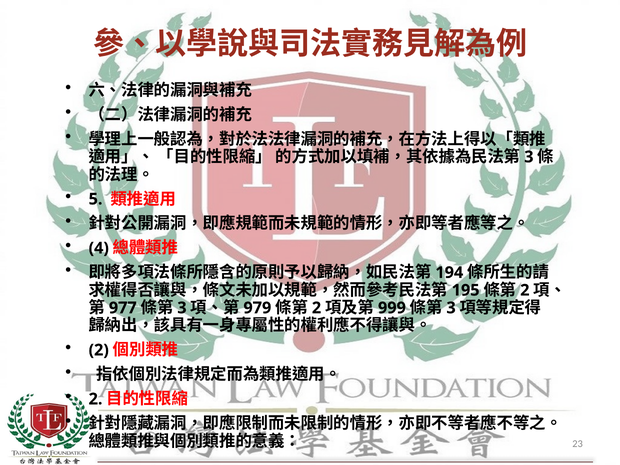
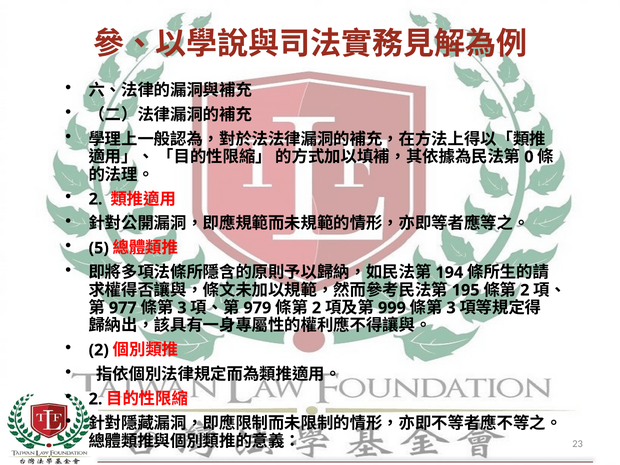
3 at (529, 157): 3 -> 0
5 at (96, 199): 5 -> 2
4: 4 -> 5
